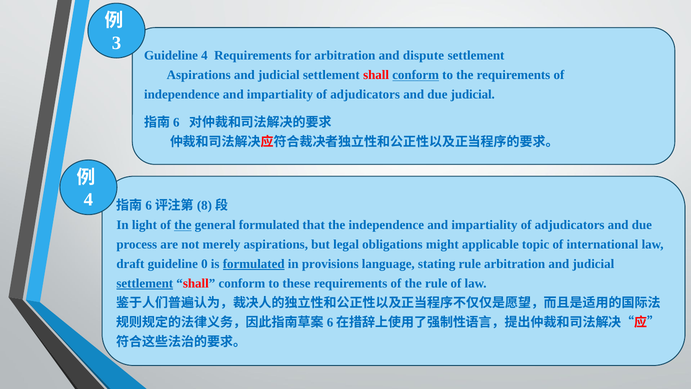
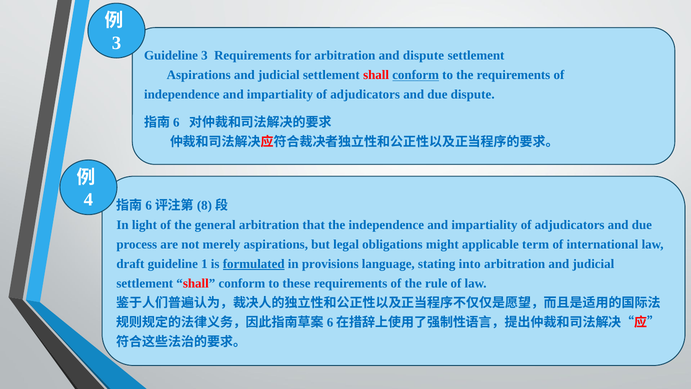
Guideline 4: 4 -> 3
due judicial: judicial -> dispute
the at (183, 225) underline: present -> none
general formulated: formulated -> arbitration
topic: topic -> term
0: 0 -> 1
stating rule: rule -> into
settlement at (145, 283) underline: present -> none
